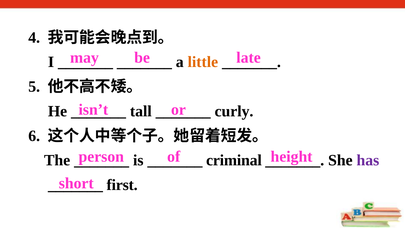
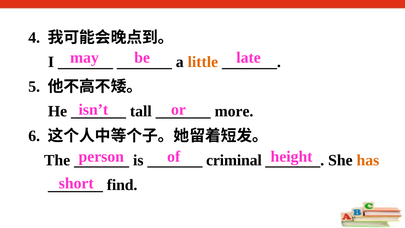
curly: curly -> more
has colour: purple -> orange
first: first -> find
